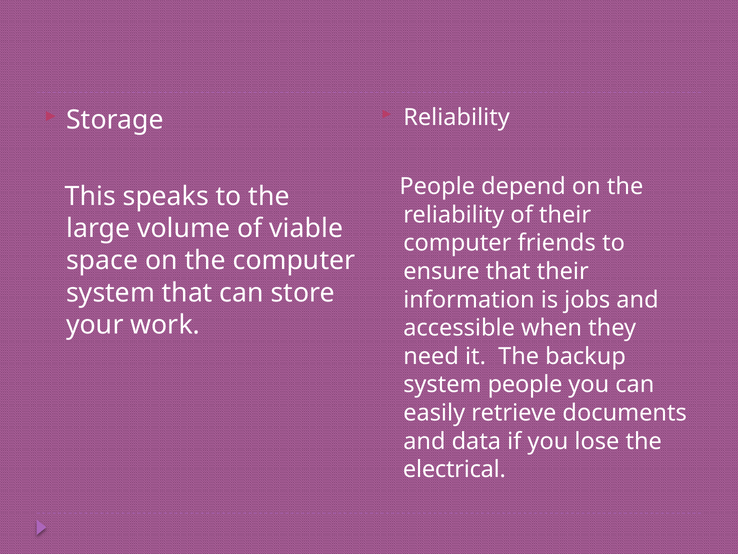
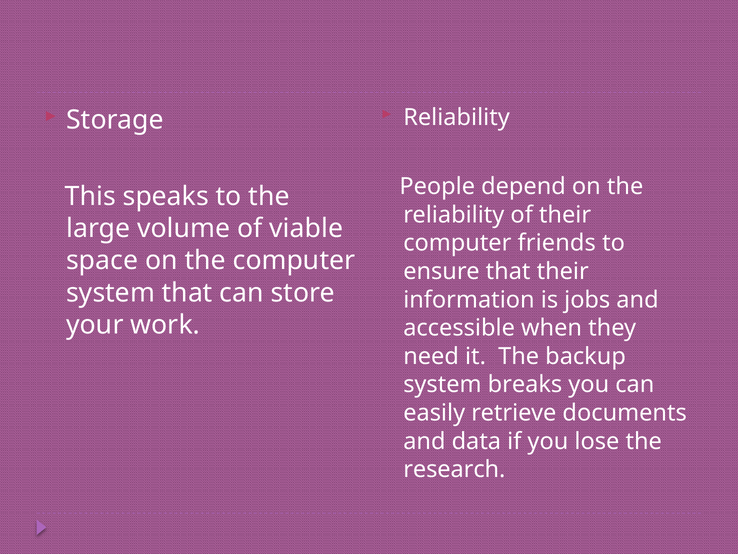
system people: people -> breaks
electrical: electrical -> research
